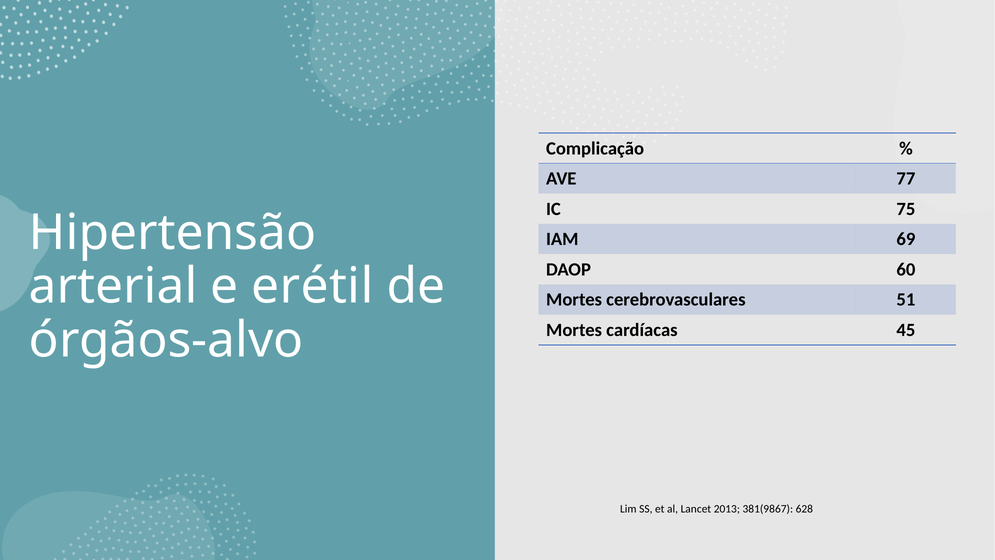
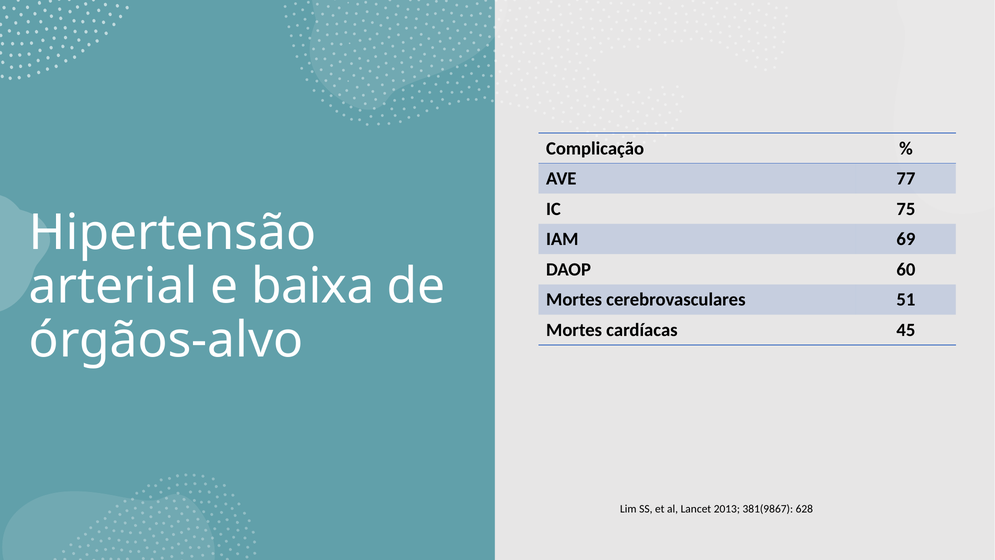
erétil: erétil -> baixa
